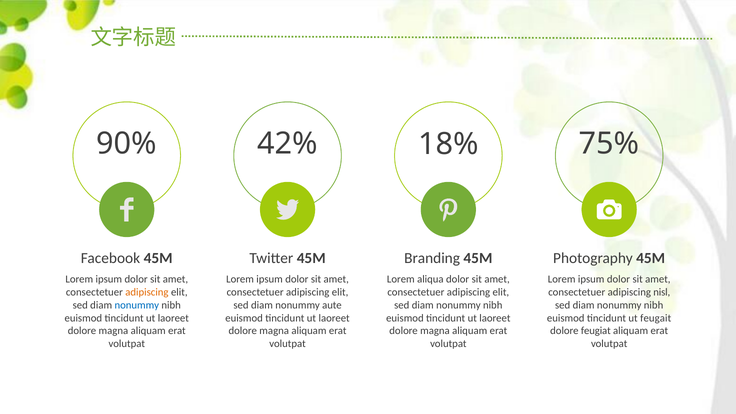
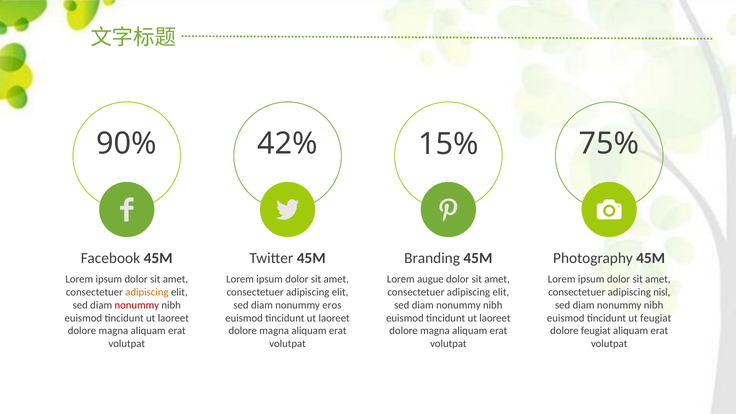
18%: 18% -> 15%
aliqua: aliqua -> augue
nonummy at (137, 305) colour: blue -> red
aute: aute -> eros
ut feugait: feugait -> feugiat
